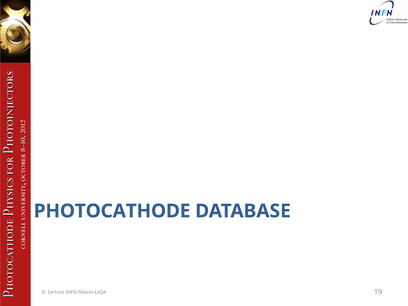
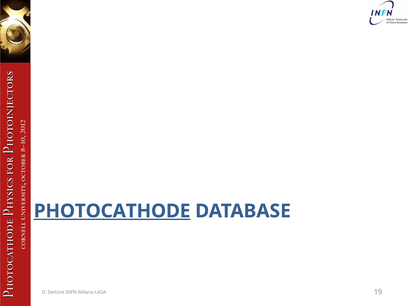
PHOTOCATHODE underline: none -> present
